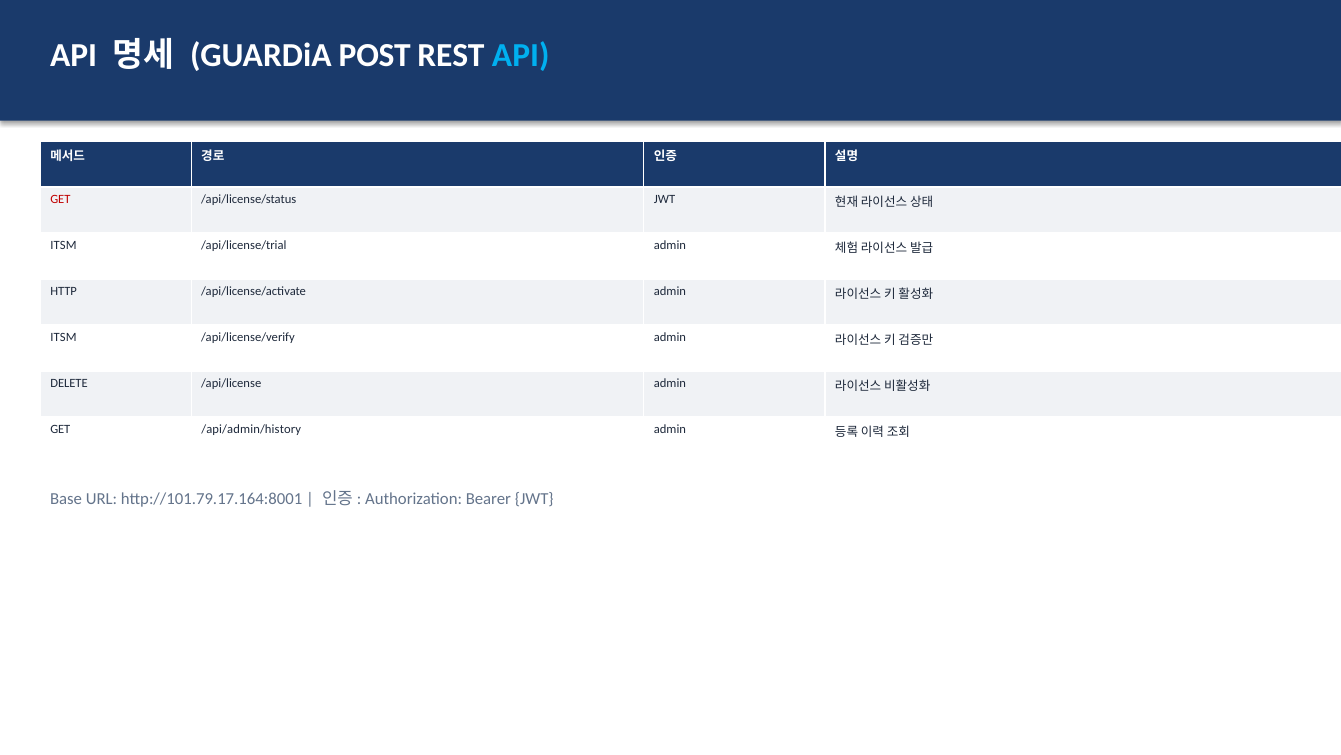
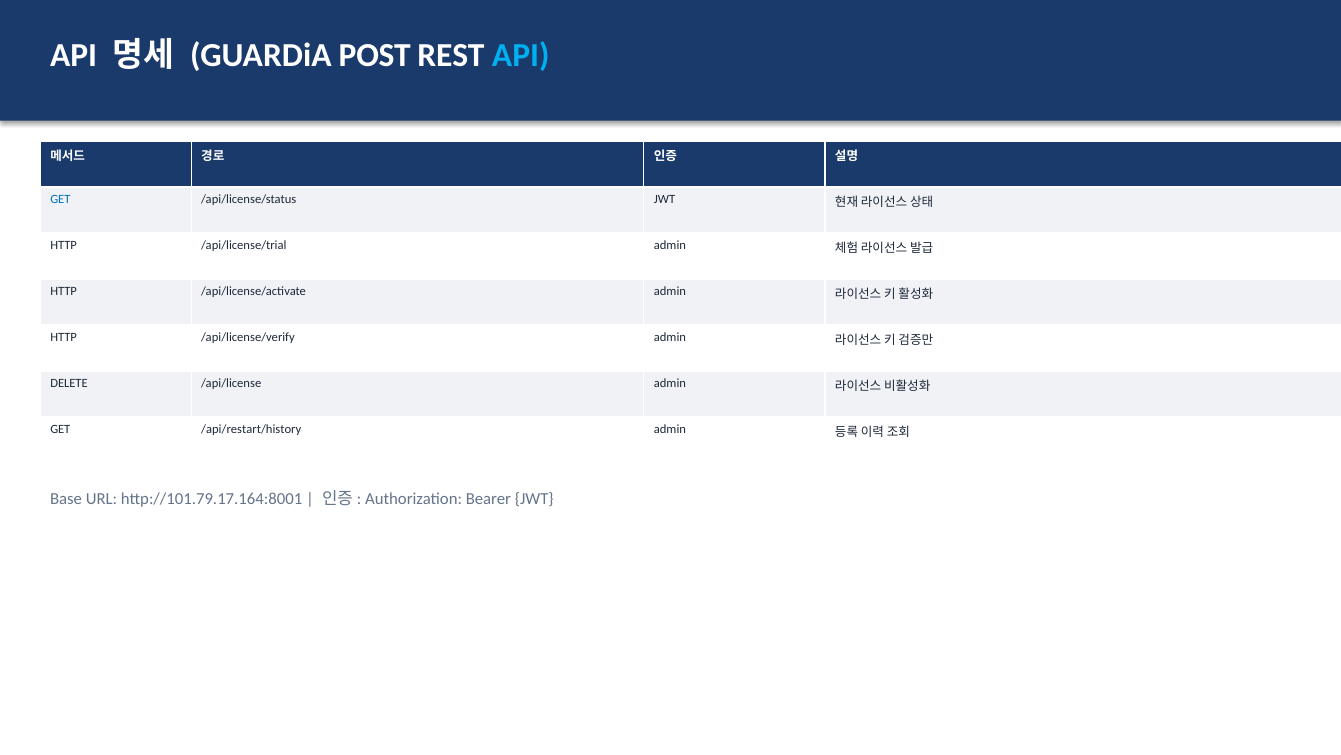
GET at (60, 200) colour: red -> blue
ITSM at (64, 246): ITSM -> HTTP
ITSM at (64, 338): ITSM -> HTTP
/api/admin/history: /api/admin/history -> /api/restart/history
